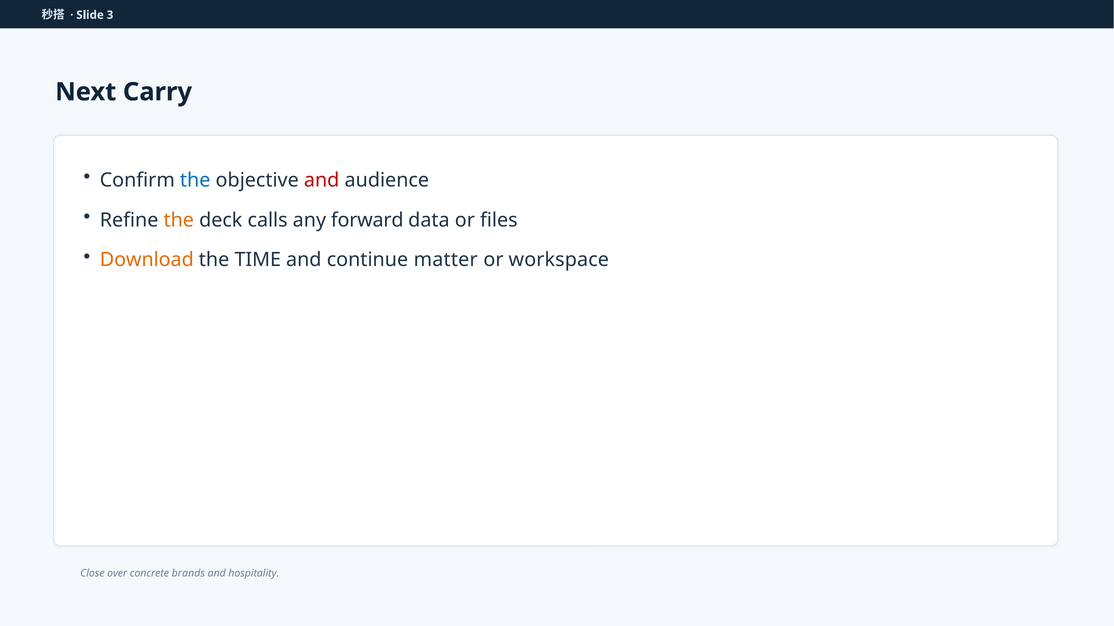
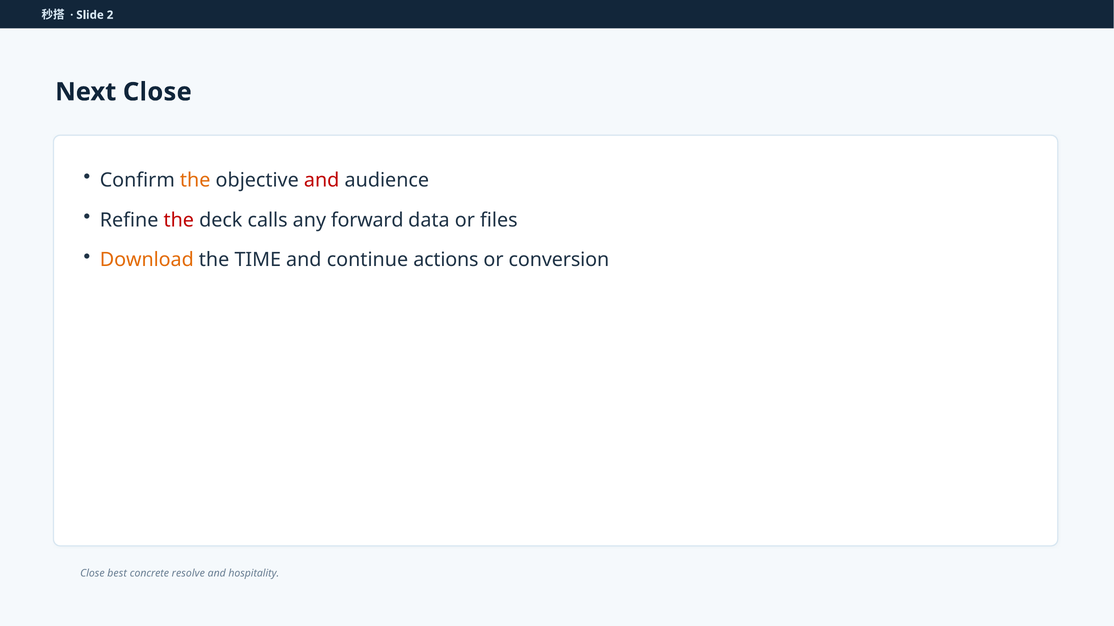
3: 3 -> 2
Next Carry: Carry -> Close
the at (195, 180) colour: blue -> orange
the at (179, 220) colour: orange -> red
matter: matter -> actions
workspace: workspace -> conversion
over: over -> best
brands: brands -> resolve
